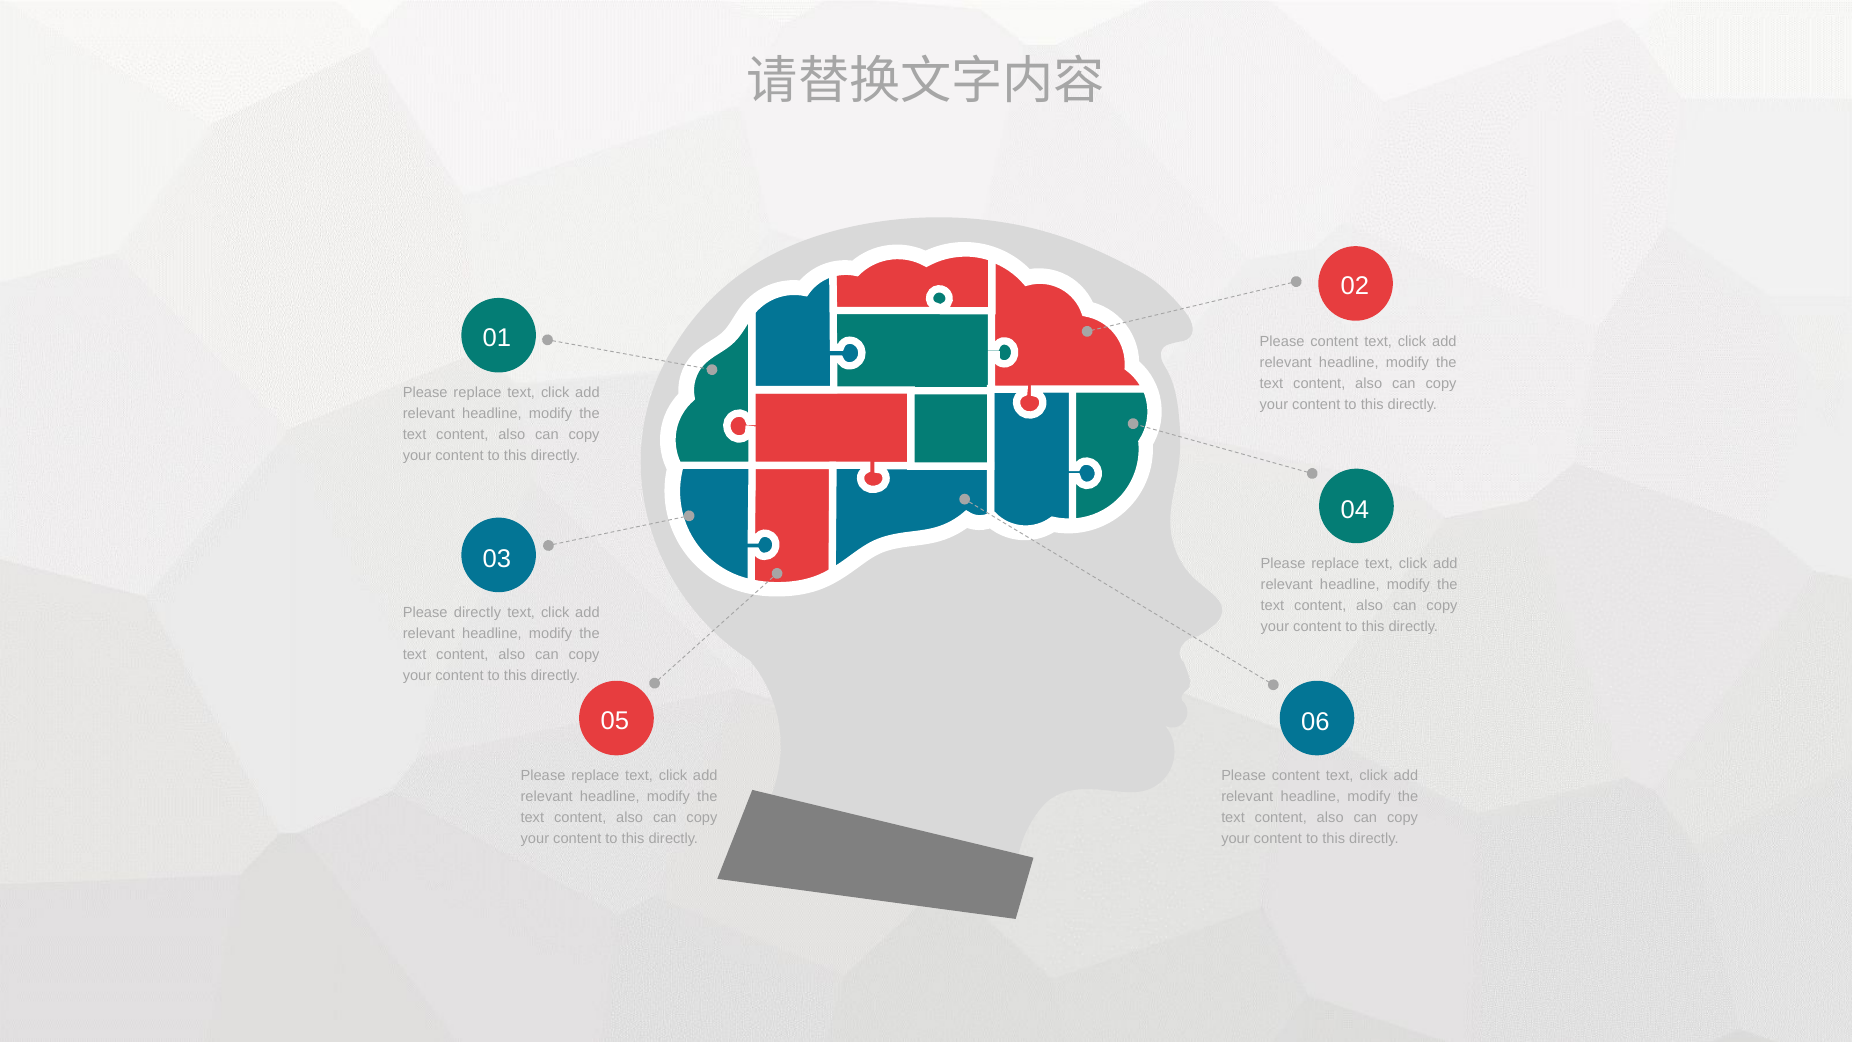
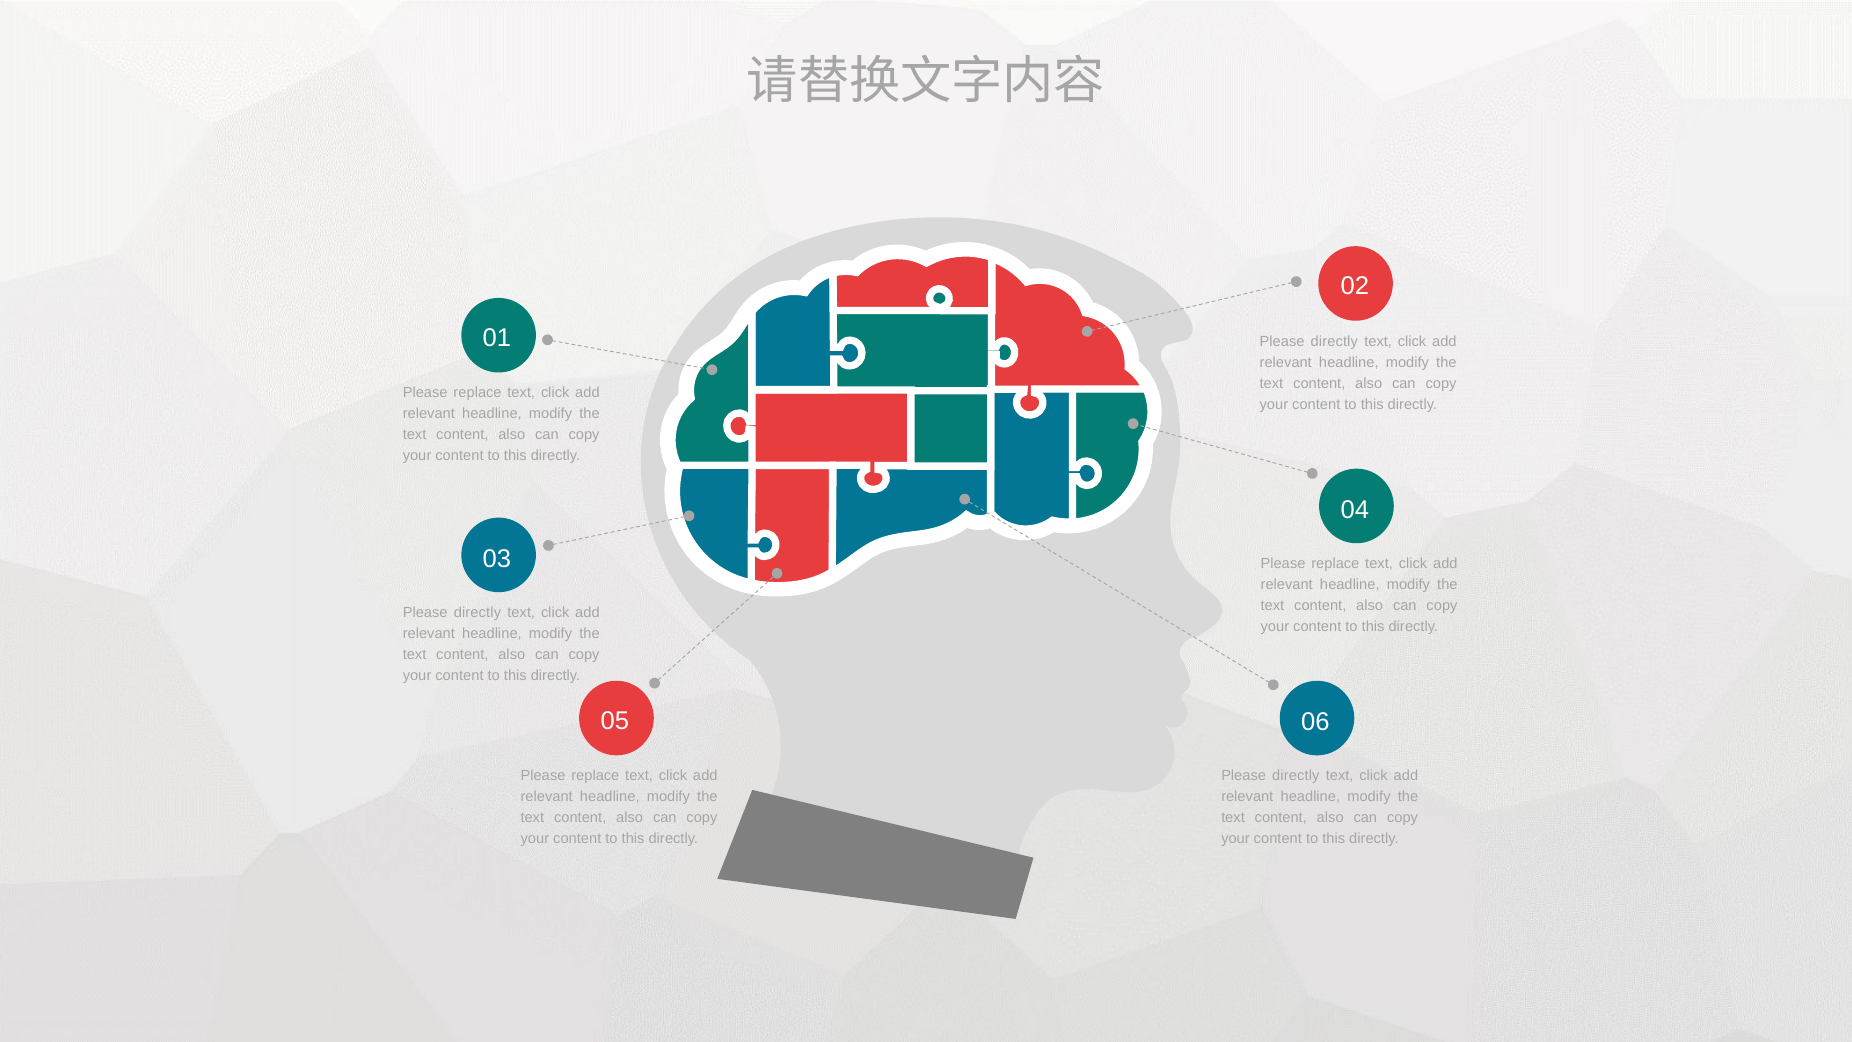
content at (1334, 341): content -> directly
content at (1296, 776): content -> directly
